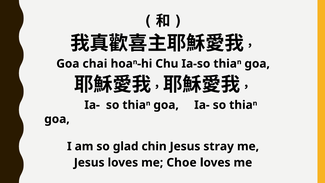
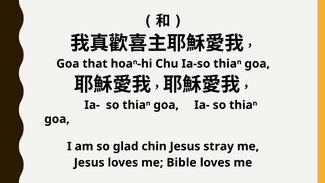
chai: chai -> that
Choe: Choe -> Bible
